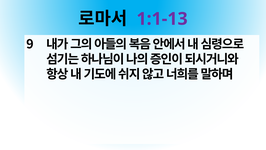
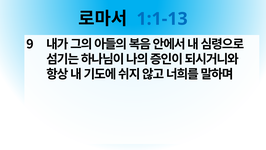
1:1-13 colour: purple -> blue
